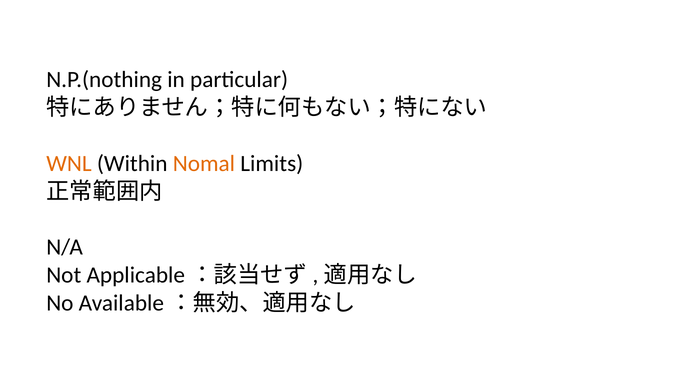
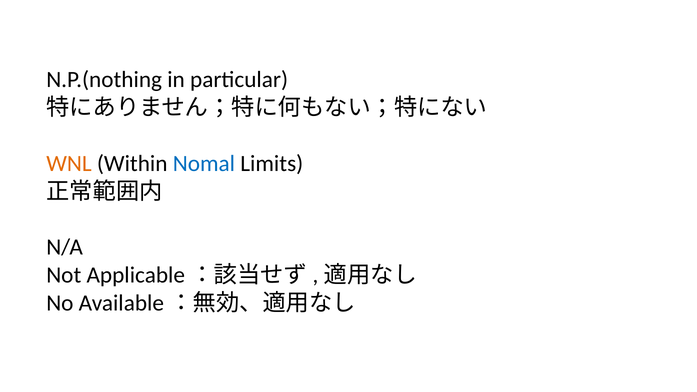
Nomal colour: orange -> blue
